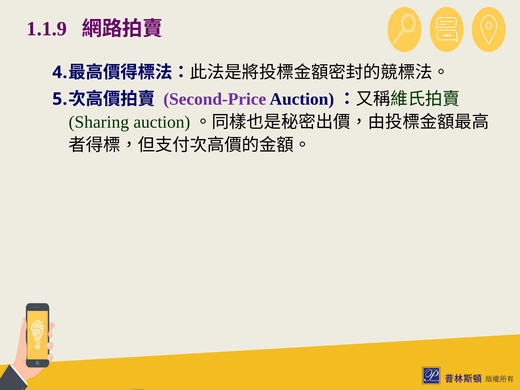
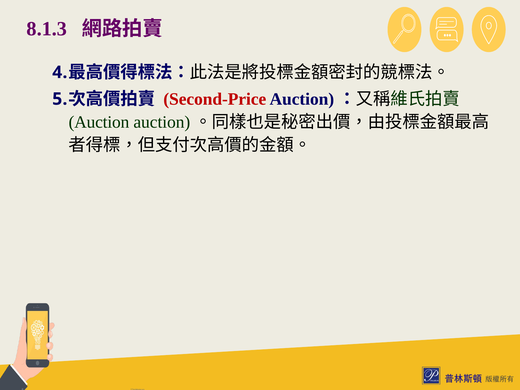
1.1.9: 1.1.9 -> 8.1.3
Second-Price colour: purple -> red
Sharing: Sharing -> Auction
